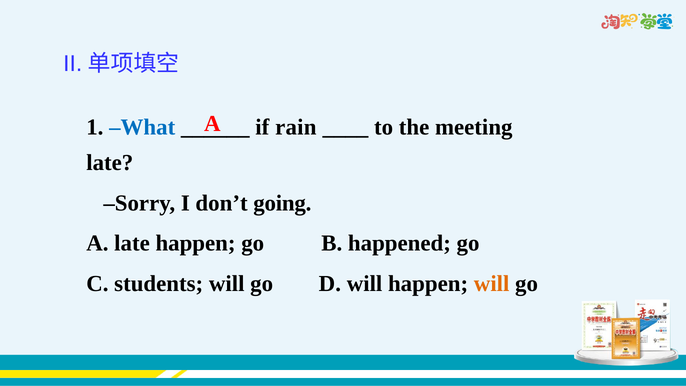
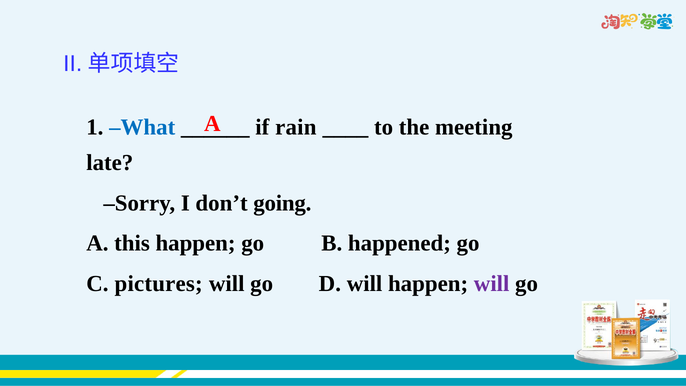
A late: late -> this
students: students -> pictures
will at (492, 283) colour: orange -> purple
